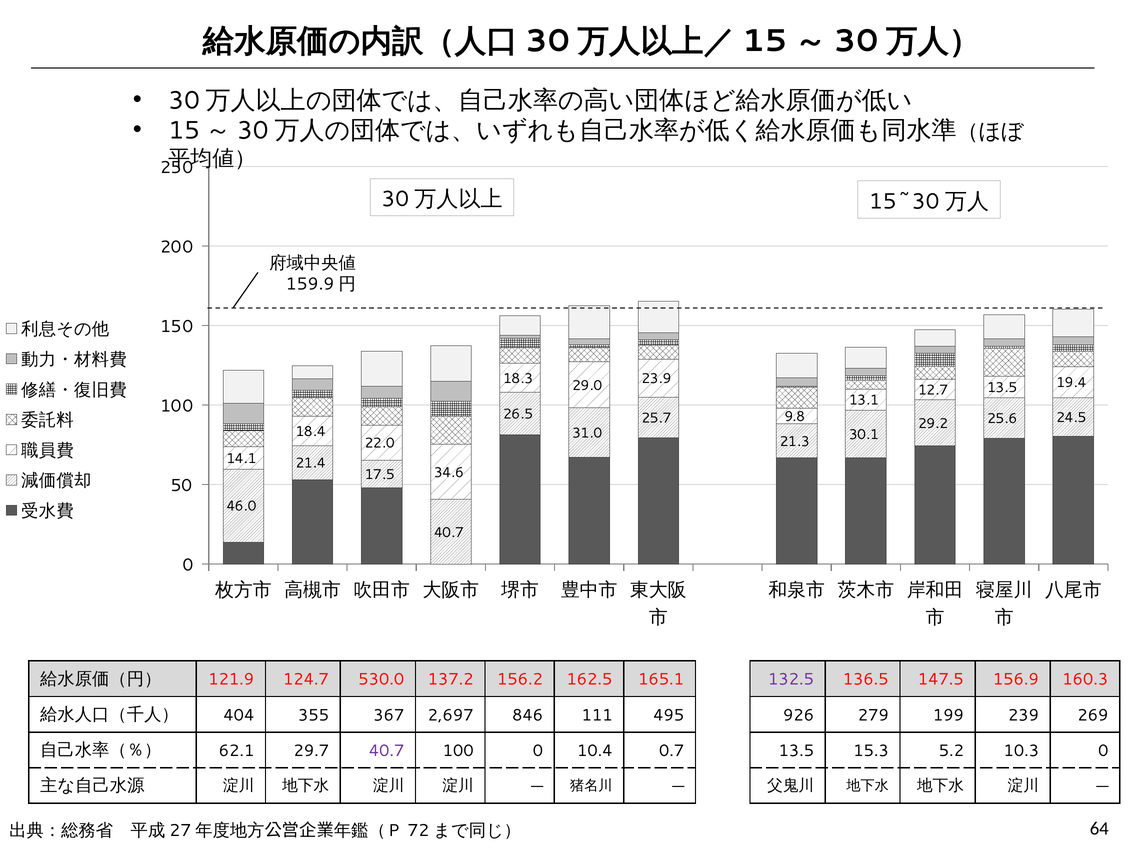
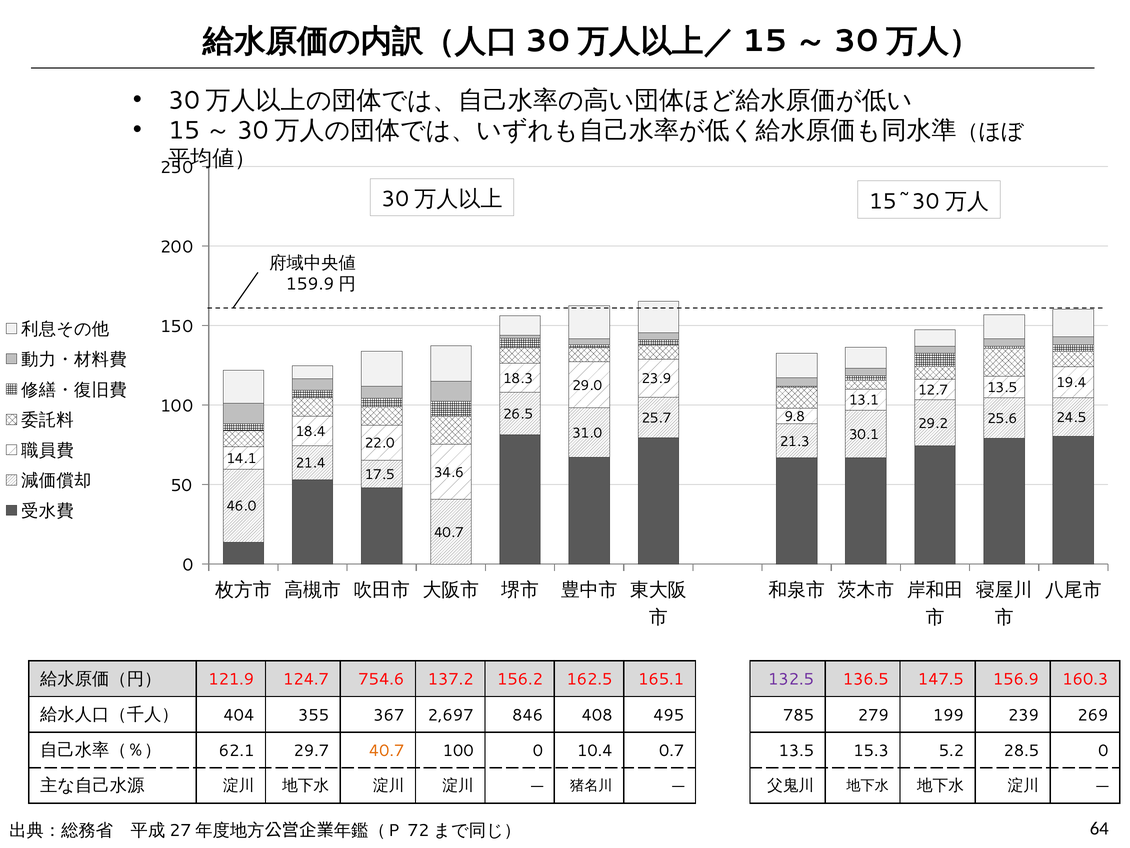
530.0: 530.0 -> 754.6
111: 111 -> 408
926: 926 -> 785
40.7 at (387, 750) colour: purple -> orange
10.3: 10.3 -> 28.5
